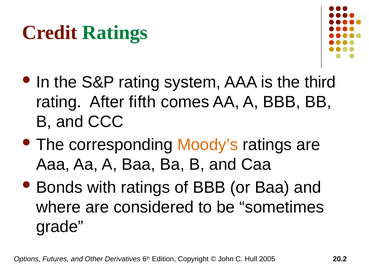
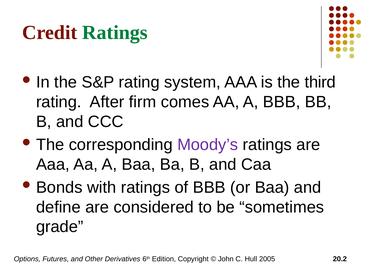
fifth: fifth -> firm
Moody’s colour: orange -> purple
where: where -> define
